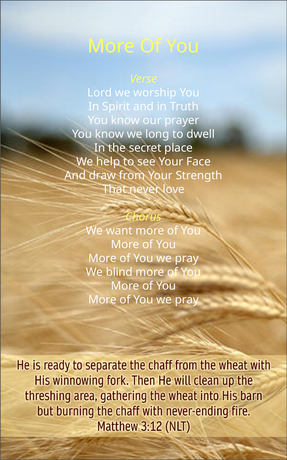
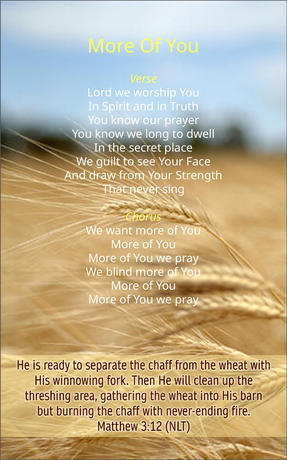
help: help -> guilt
love: love -> sing
